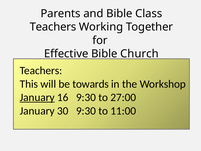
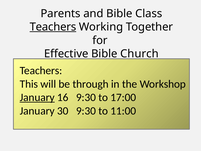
Teachers at (53, 27) underline: none -> present
towards: towards -> through
27:00: 27:00 -> 17:00
